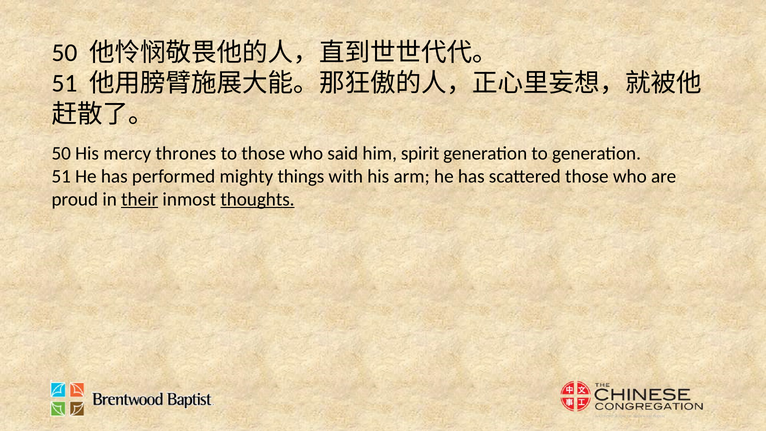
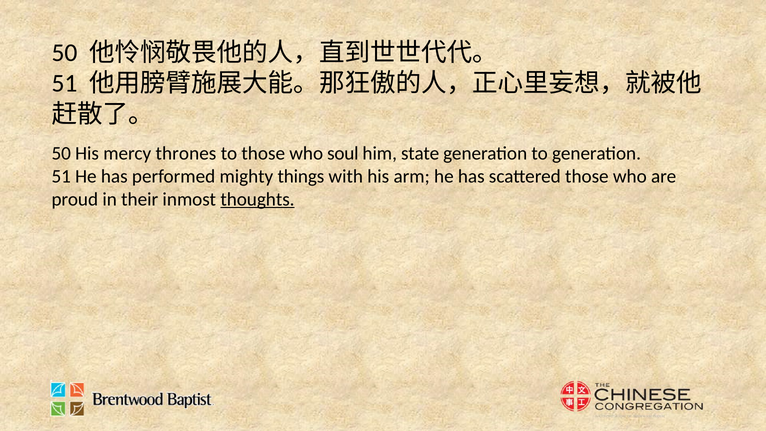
said: said -> soul
spirit: spirit -> state
their underline: present -> none
